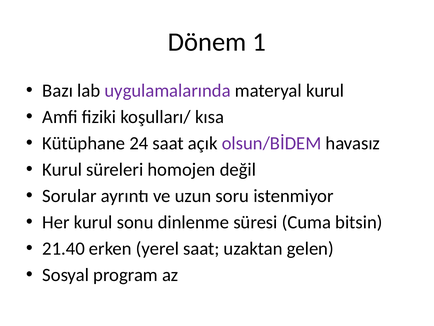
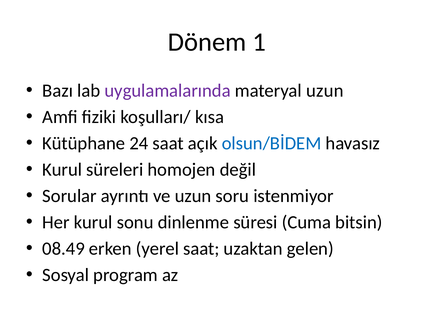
materyal kurul: kurul -> uzun
olsun/BİDEM colour: purple -> blue
21.40: 21.40 -> 08.49
